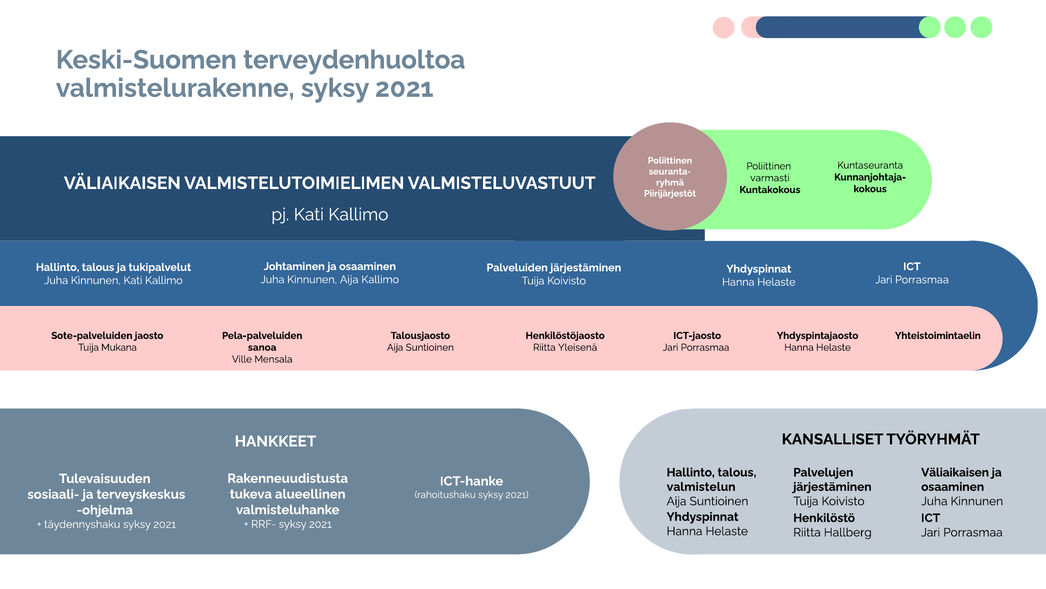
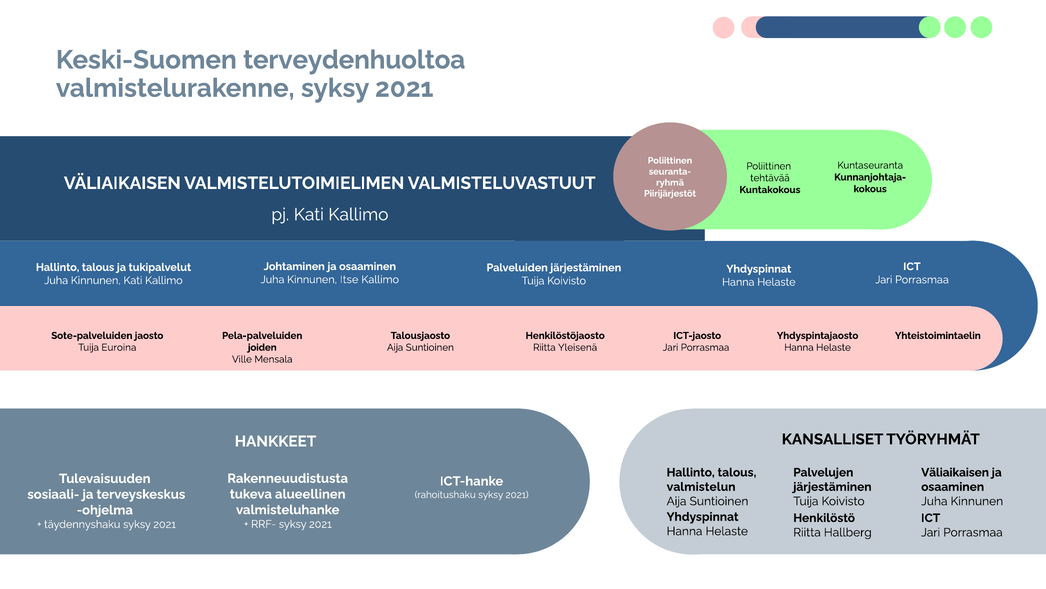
varmasti: varmasti -> tehtävää
Kinnunen Aija: Aija -> Itse
Mukana: Mukana -> Euroina
sanoa: sanoa -> joiden
